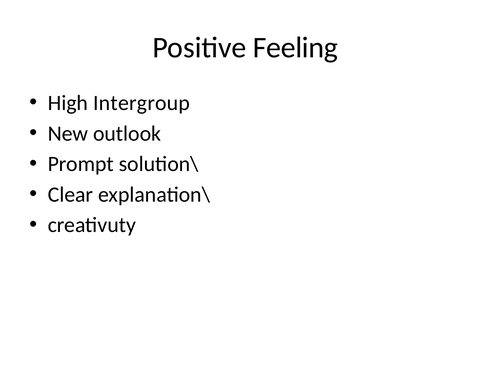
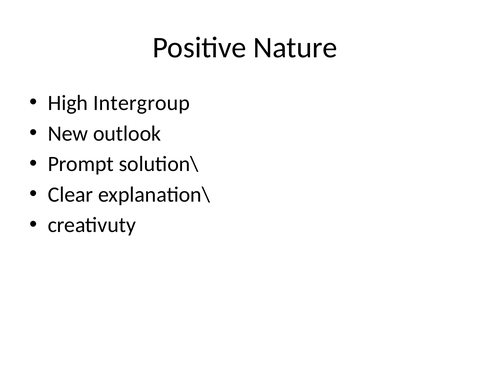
Feeling: Feeling -> Nature
